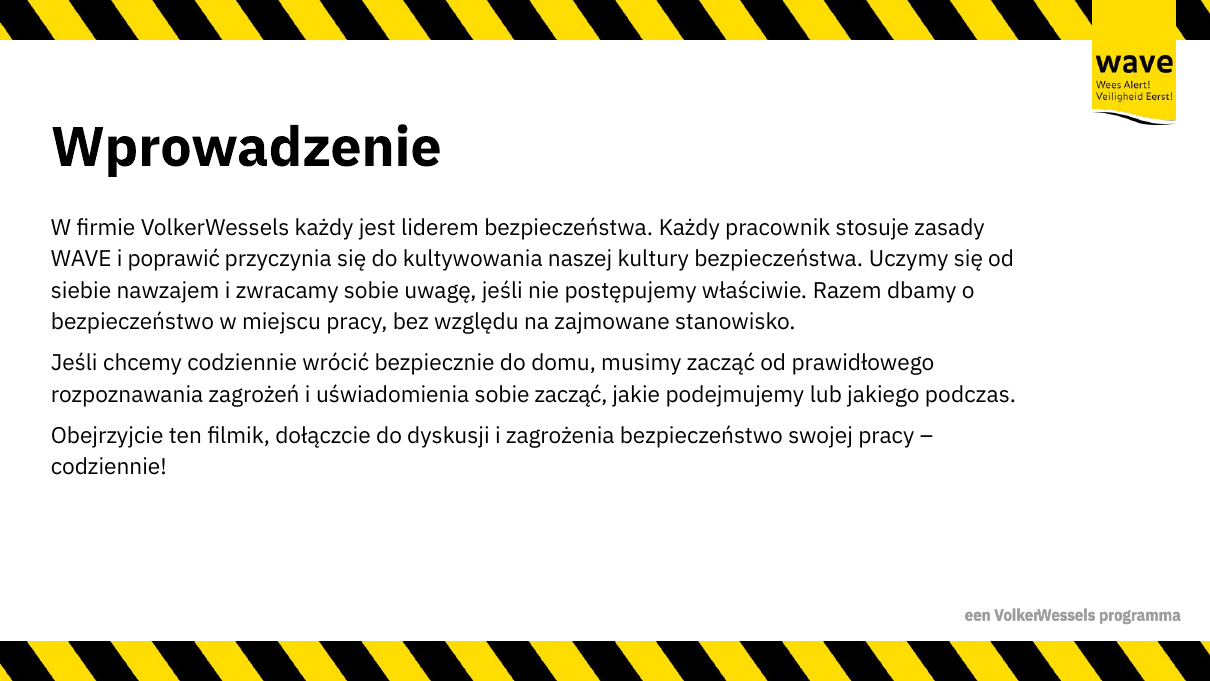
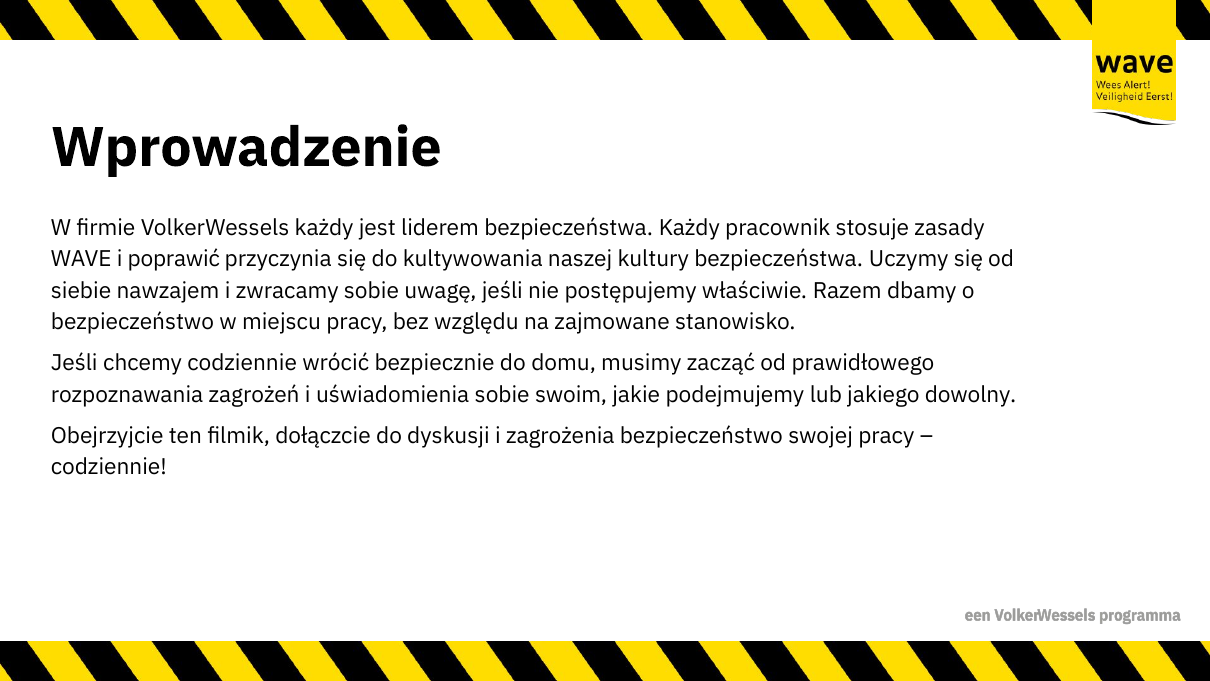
sobie zacząć: zacząć -> swoim
podczas: podczas -> dowolny
